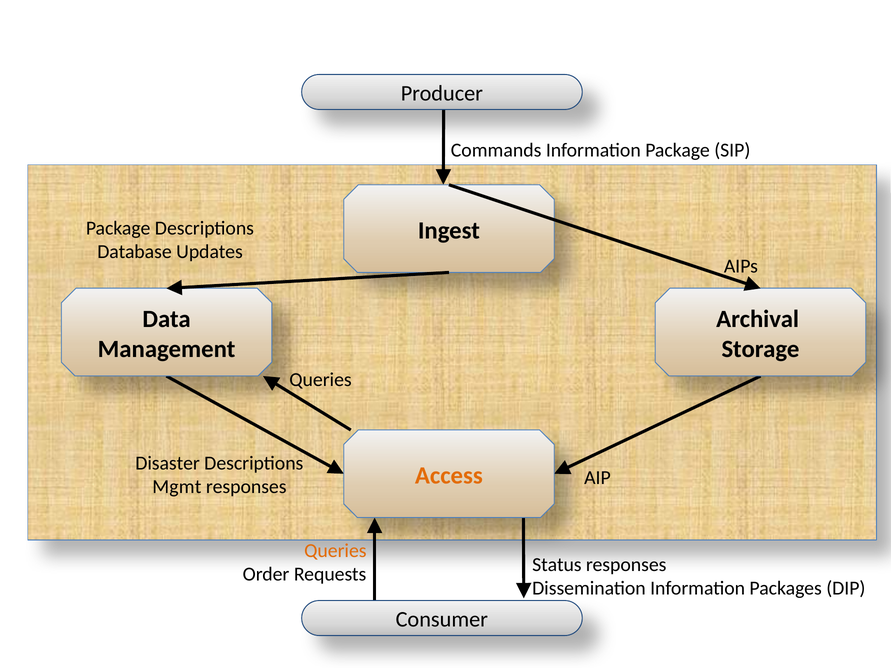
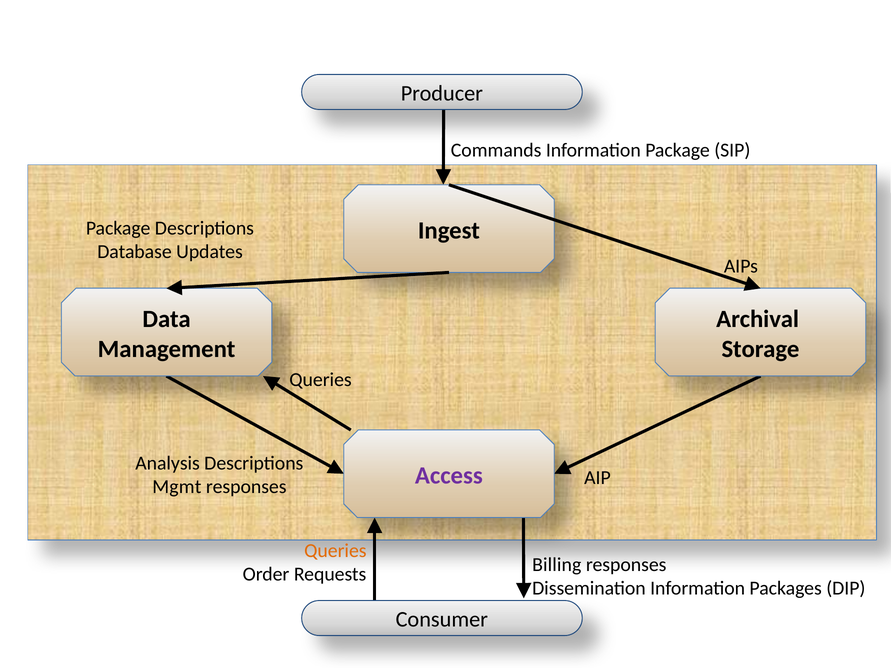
Disaster: Disaster -> Analysis
Access colour: orange -> purple
Status: Status -> Billing
